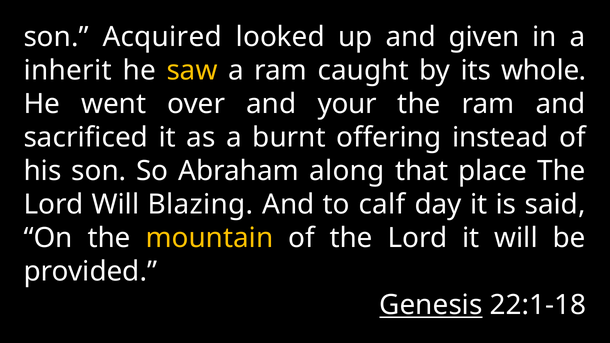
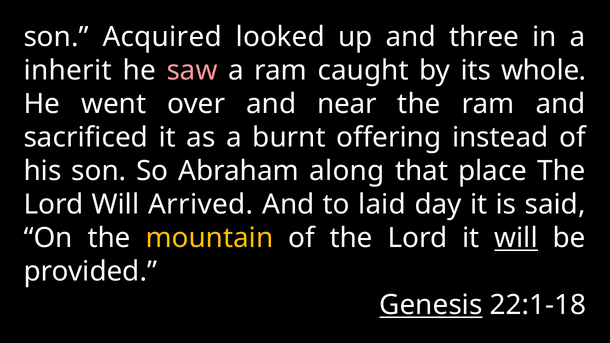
given: given -> three
saw colour: yellow -> pink
your: your -> near
Blazing: Blazing -> Arrived
calf: calf -> laid
will at (516, 238) underline: none -> present
